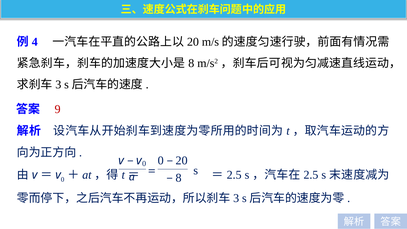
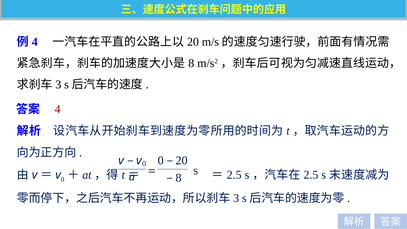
9 at (58, 109): 9 -> 4
